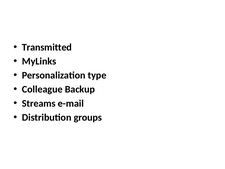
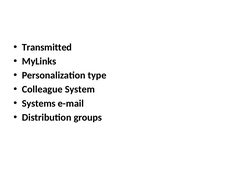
Backup: Backup -> System
Streams: Streams -> Systems
